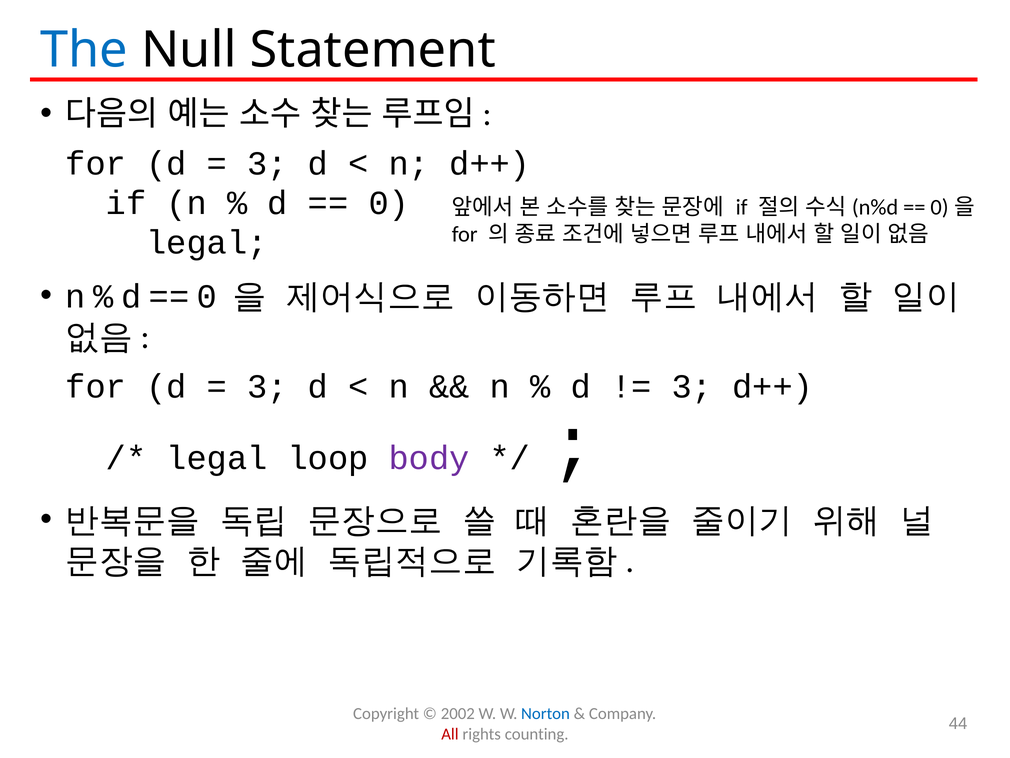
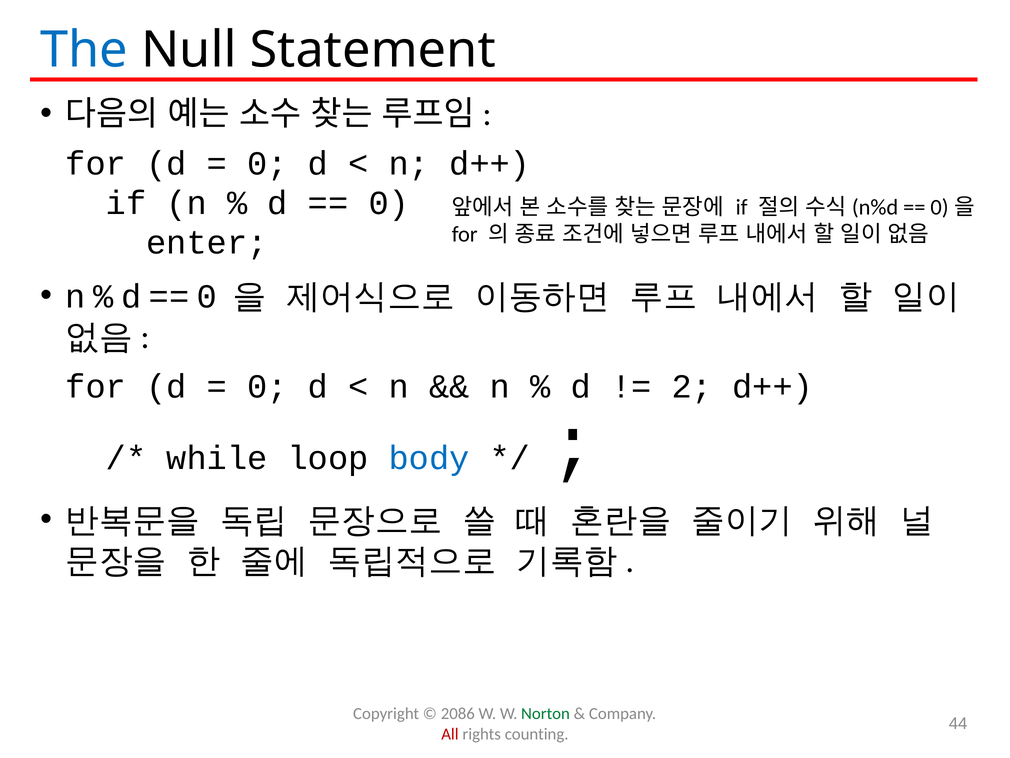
3 at (267, 164): 3 -> 0
legal at (207, 242): legal -> enter
3 at (267, 386): 3 -> 0
3 at (692, 386): 3 -> 2
legal at (217, 458): legal -> while
body colour: purple -> blue
2002: 2002 -> 2086
Norton colour: blue -> green
